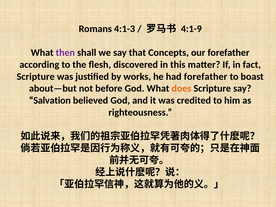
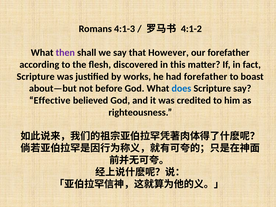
4:1-9: 4:1-9 -> 4:1-2
Concepts: Concepts -> However
does colour: orange -> blue
Salvation: Salvation -> Effective
